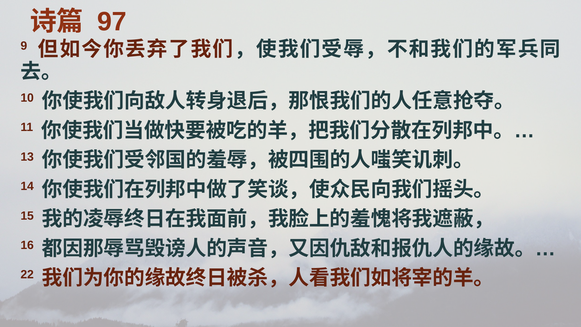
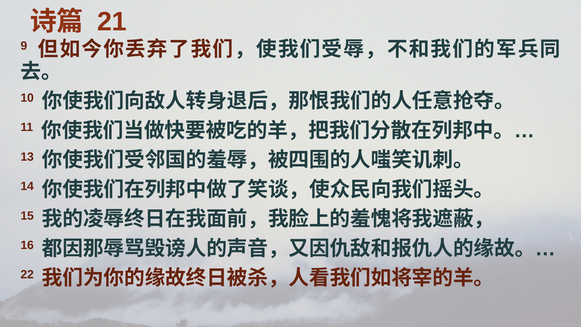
97: 97 -> 21
